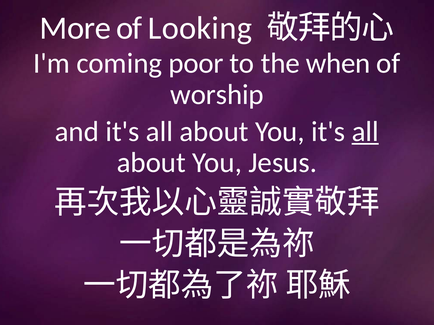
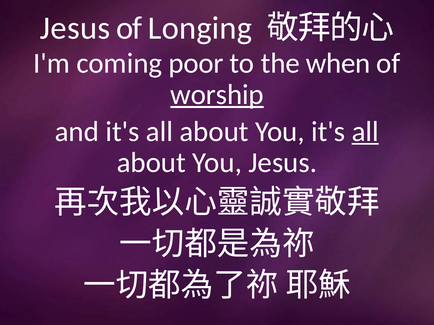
More at (75, 28): More -> Jesus
Looking: Looking -> Longing
worship underline: none -> present
